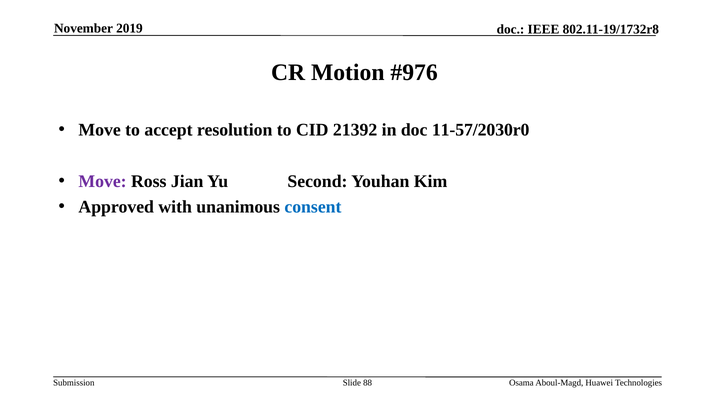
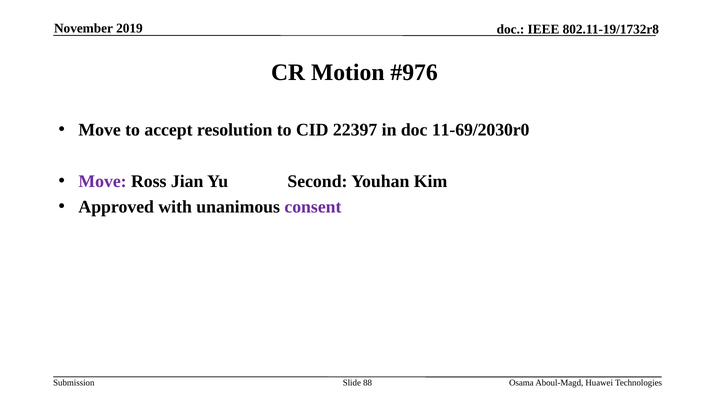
21392: 21392 -> 22397
11-57/2030r0: 11-57/2030r0 -> 11-69/2030r0
consent colour: blue -> purple
